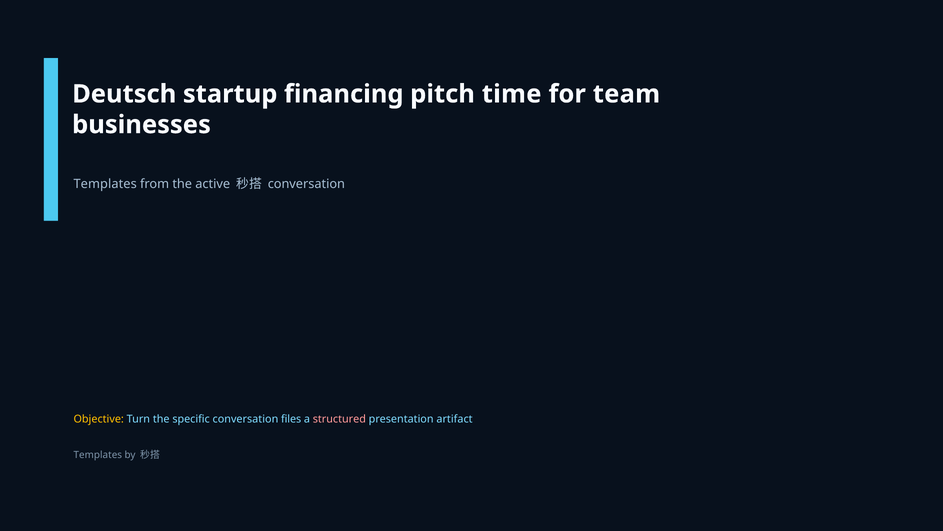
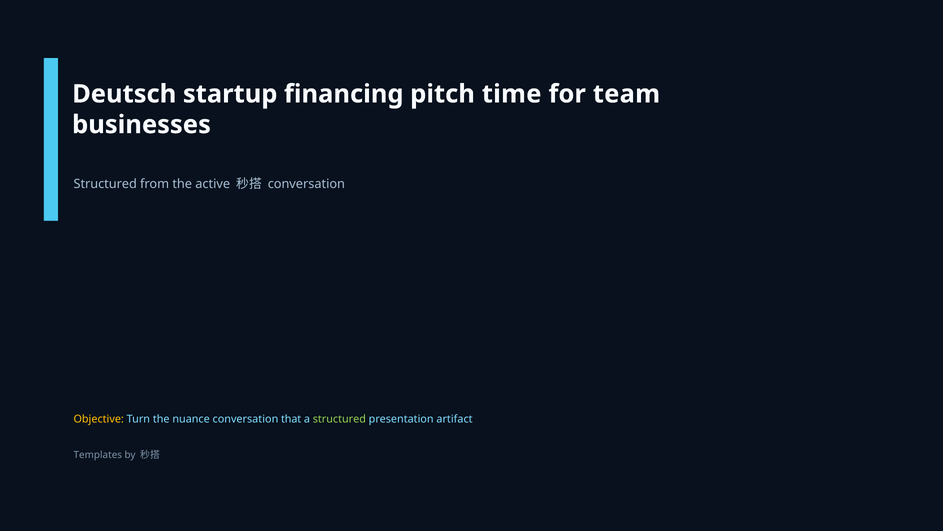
Templates at (105, 184): Templates -> Structured
specific: specific -> nuance
files: files -> that
structured at (339, 419) colour: pink -> light green
